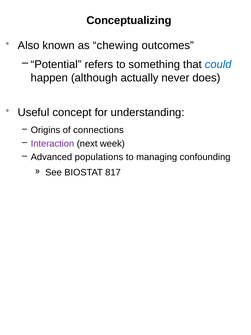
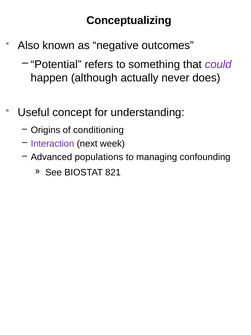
chewing: chewing -> negative
could colour: blue -> purple
connections: connections -> conditioning
817: 817 -> 821
